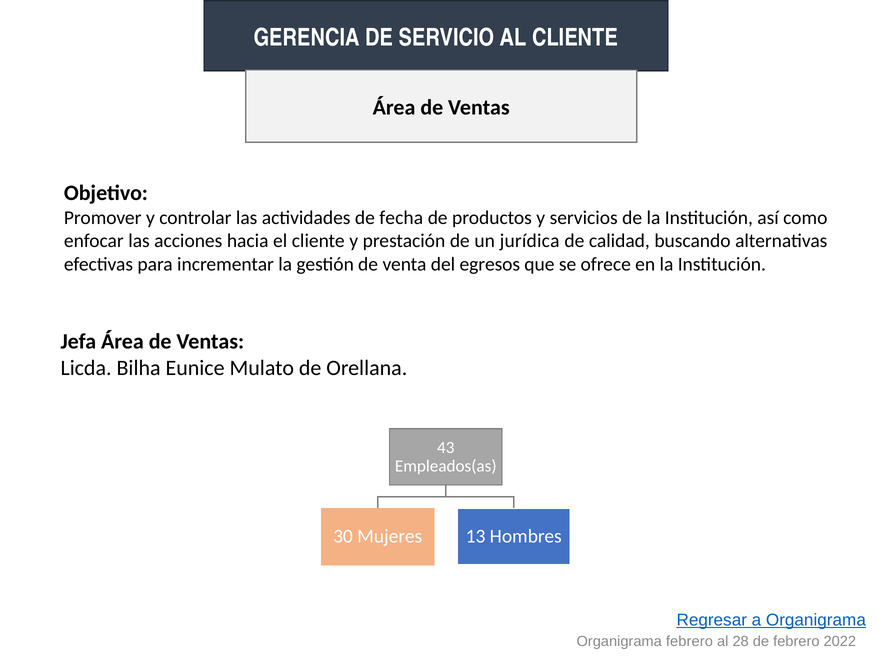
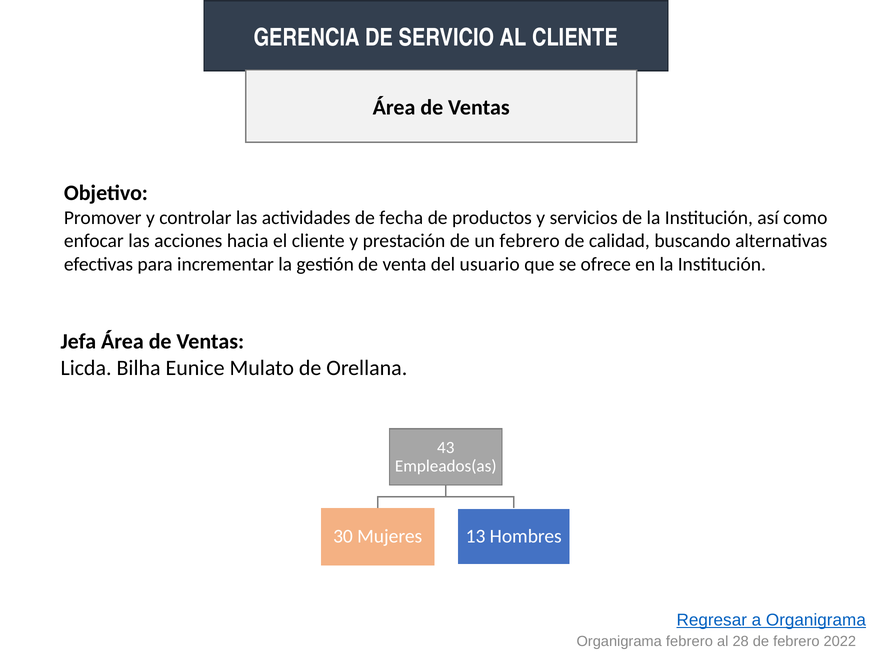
un jurídica: jurídica -> febrero
egresos: egresos -> usuario
